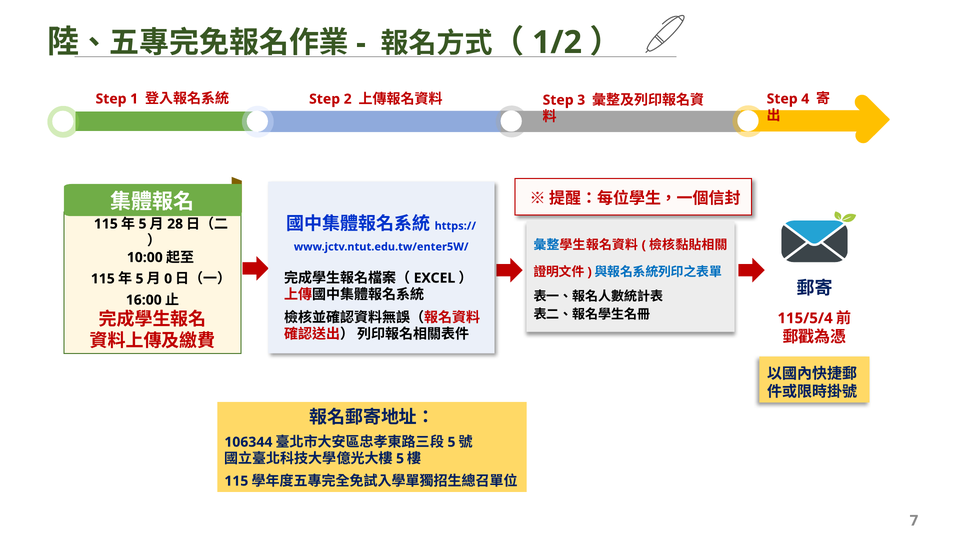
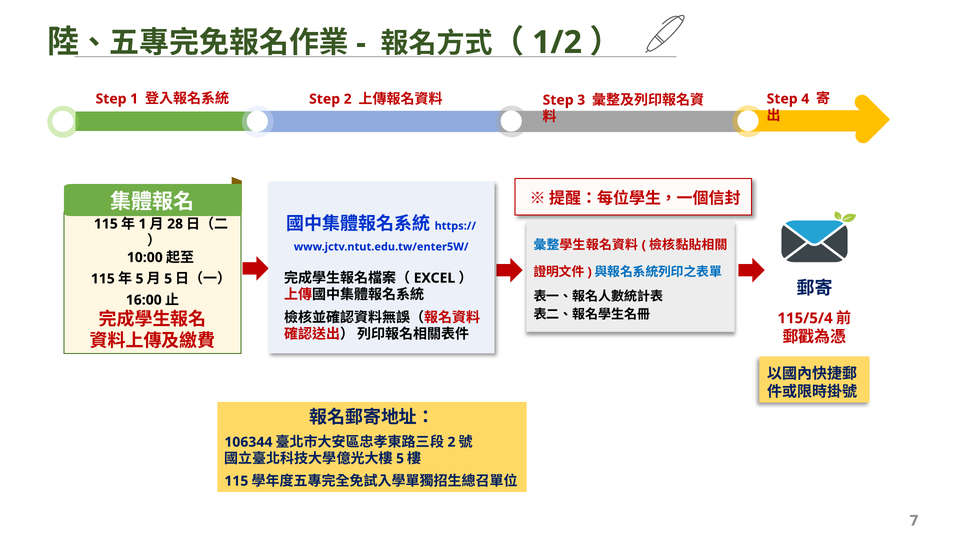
5 at (143, 224): 5 -> 1
0 at (168, 279): 0 -> 5
5 at (451, 442): 5 -> 2
